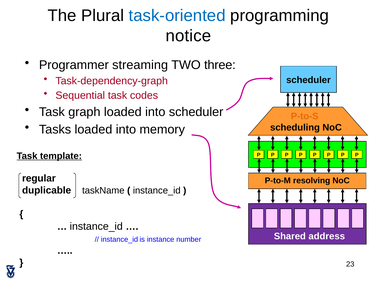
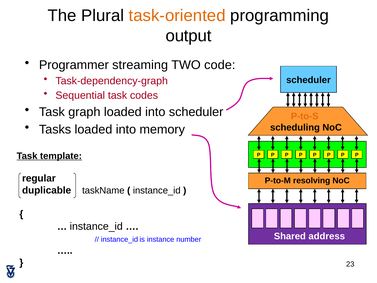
task-oriented colour: blue -> orange
notice: notice -> output
three: three -> code
